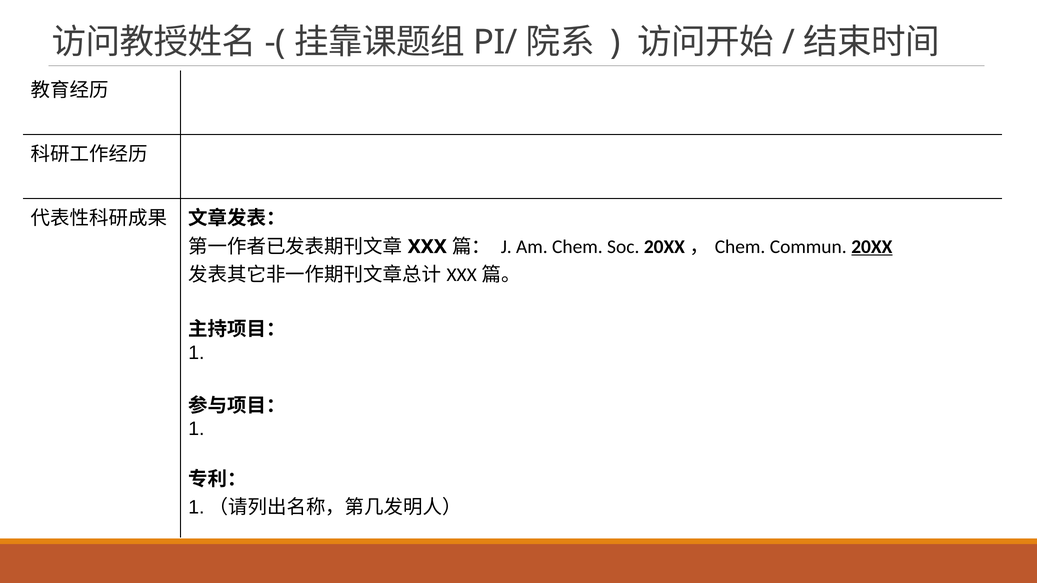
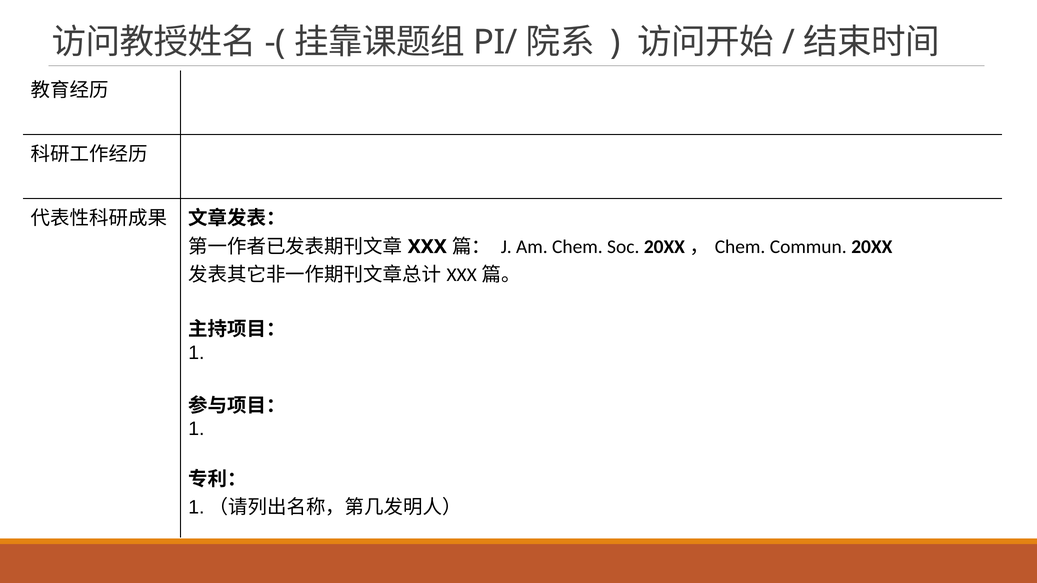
20XX underline: present -> none
